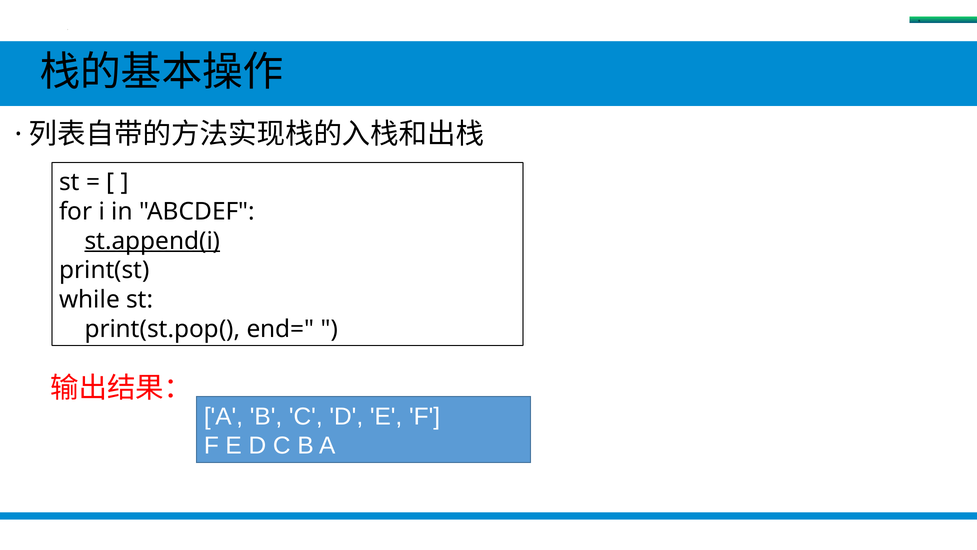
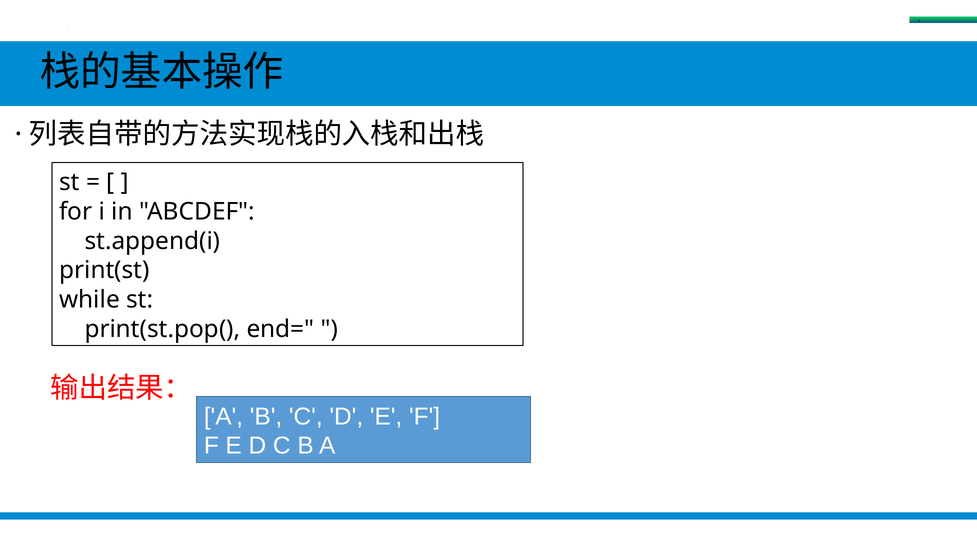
st.append(i underline: present -> none
